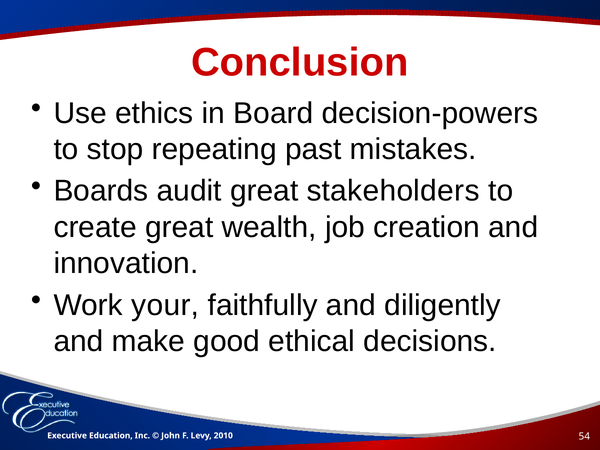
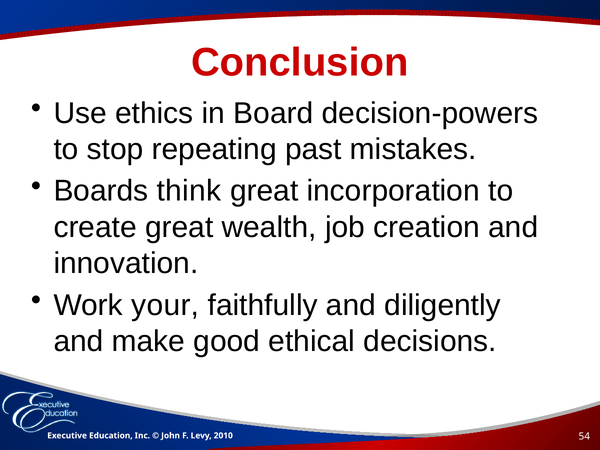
audit: audit -> think
stakeholders: stakeholders -> incorporation
